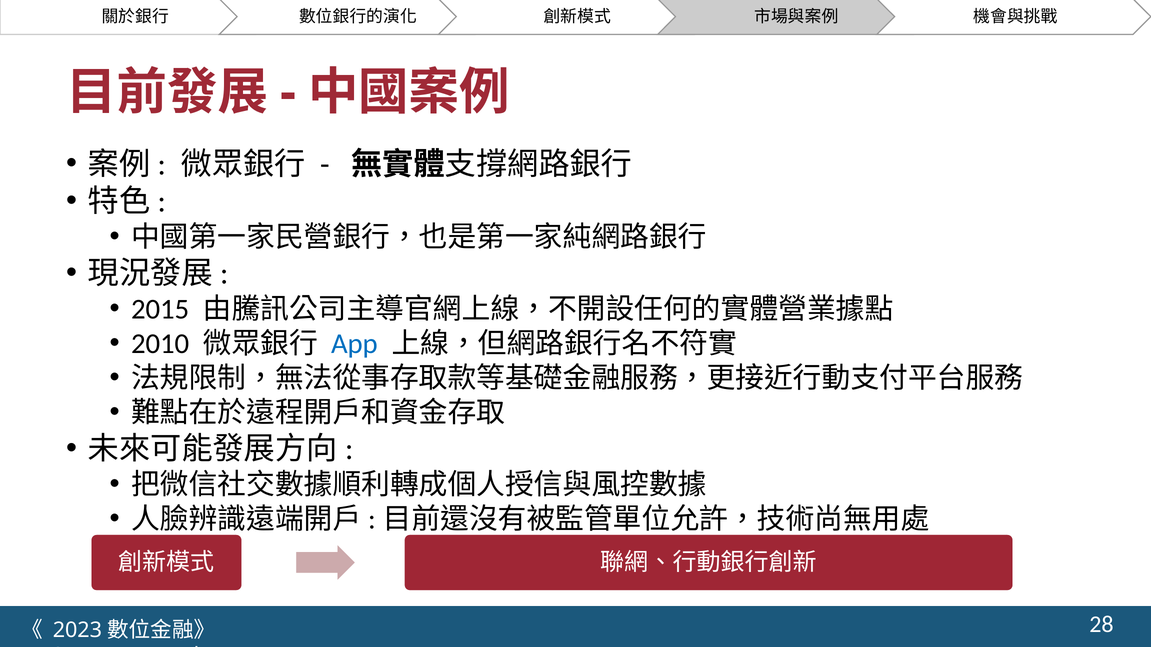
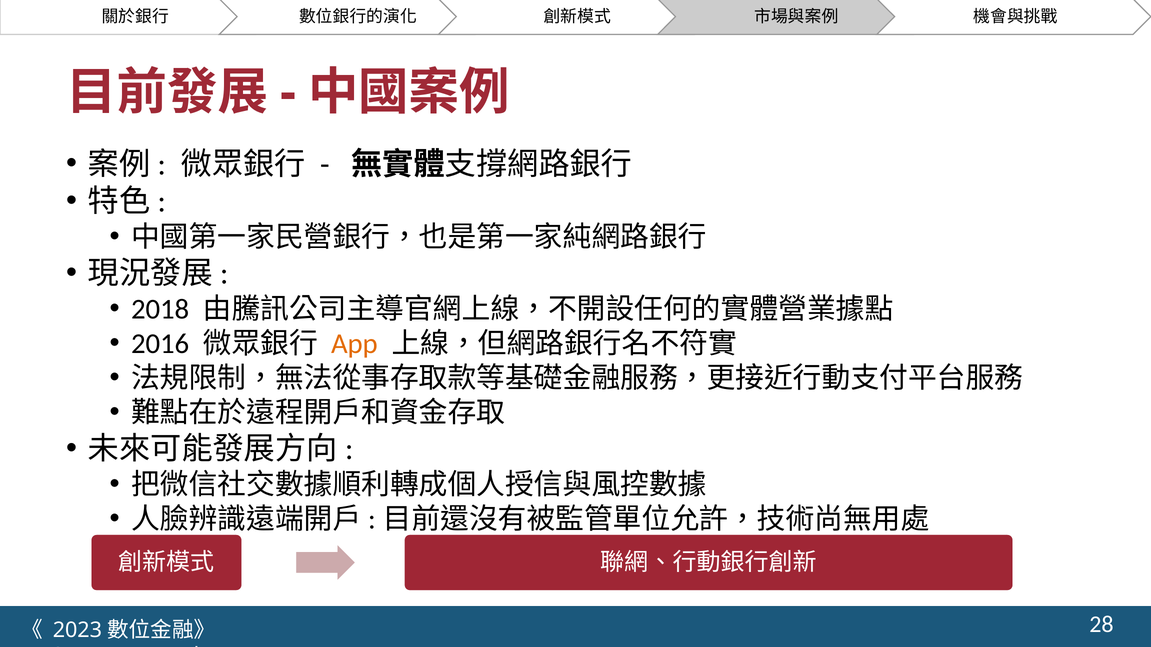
2015: 2015 -> 2018
2010: 2010 -> 2016
App colour: blue -> orange
